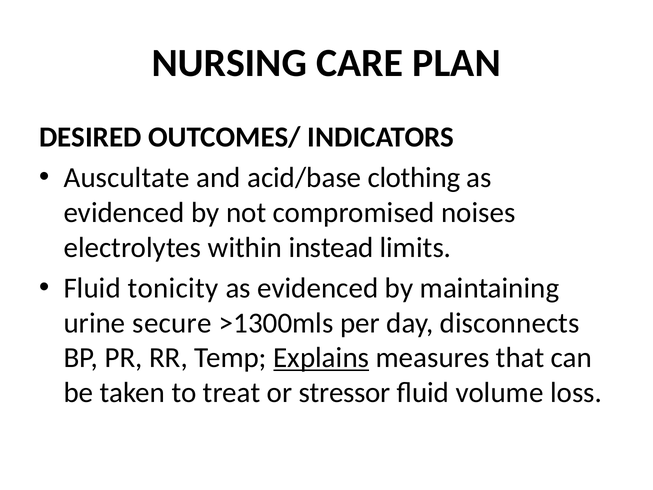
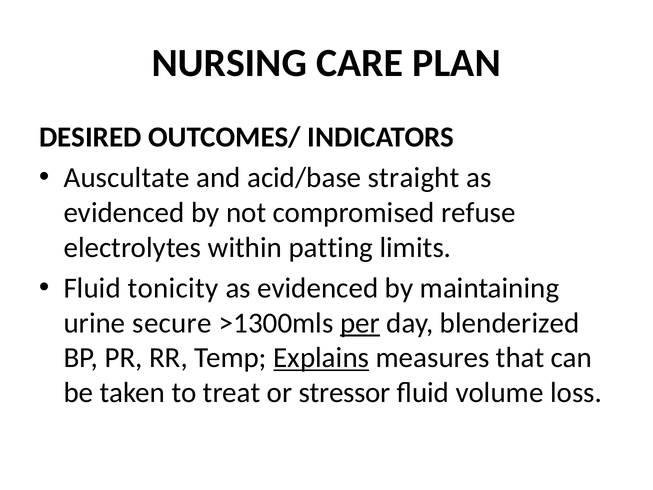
clothing: clothing -> straight
noises: noises -> refuse
instead: instead -> patting
per underline: none -> present
disconnects: disconnects -> blenderized
